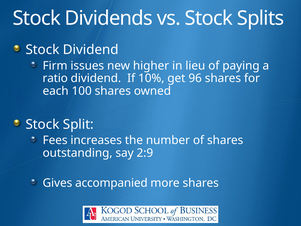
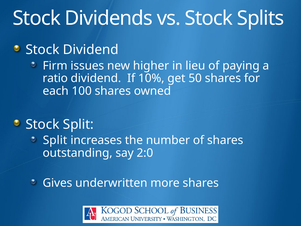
96: 96 -> 50
Fees at (55, 140): Fees -> Split
2:9: 2:9 -> 2:0
accompanied: accompanied -> underwritten
